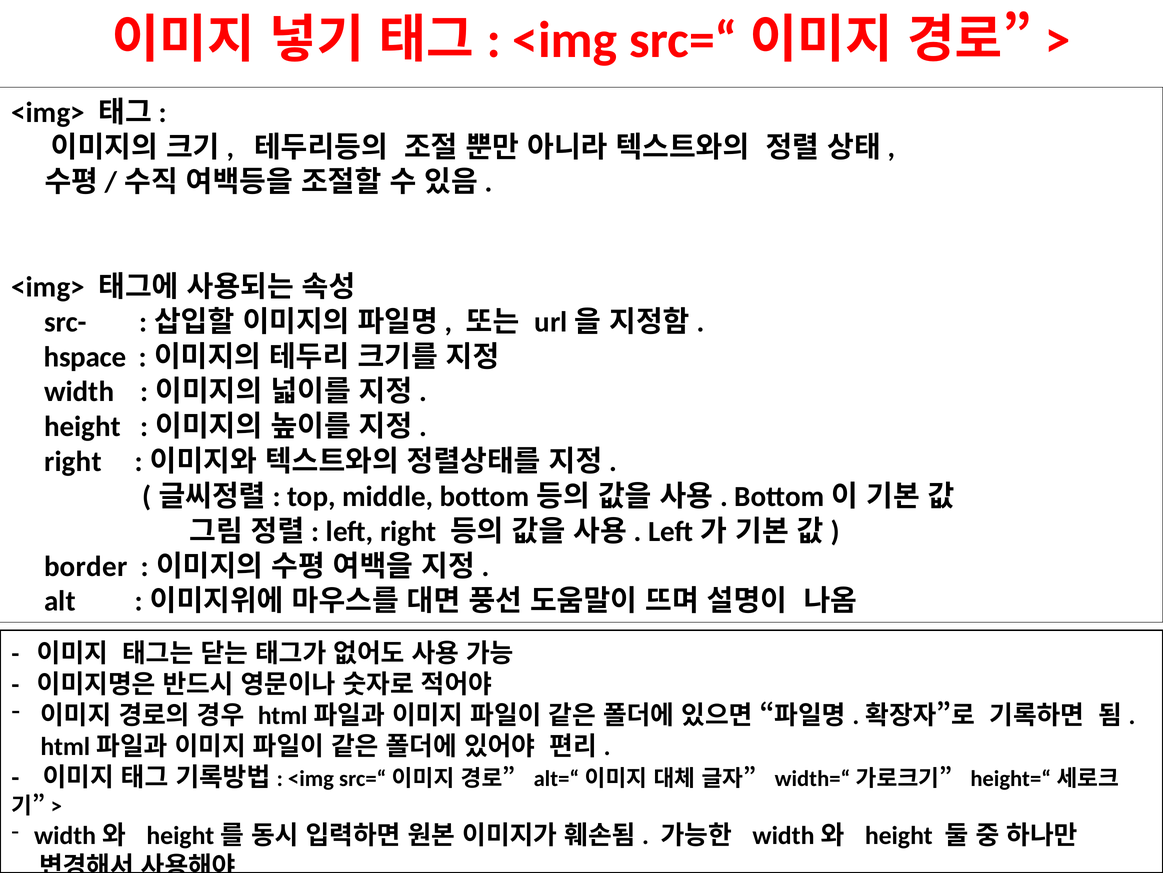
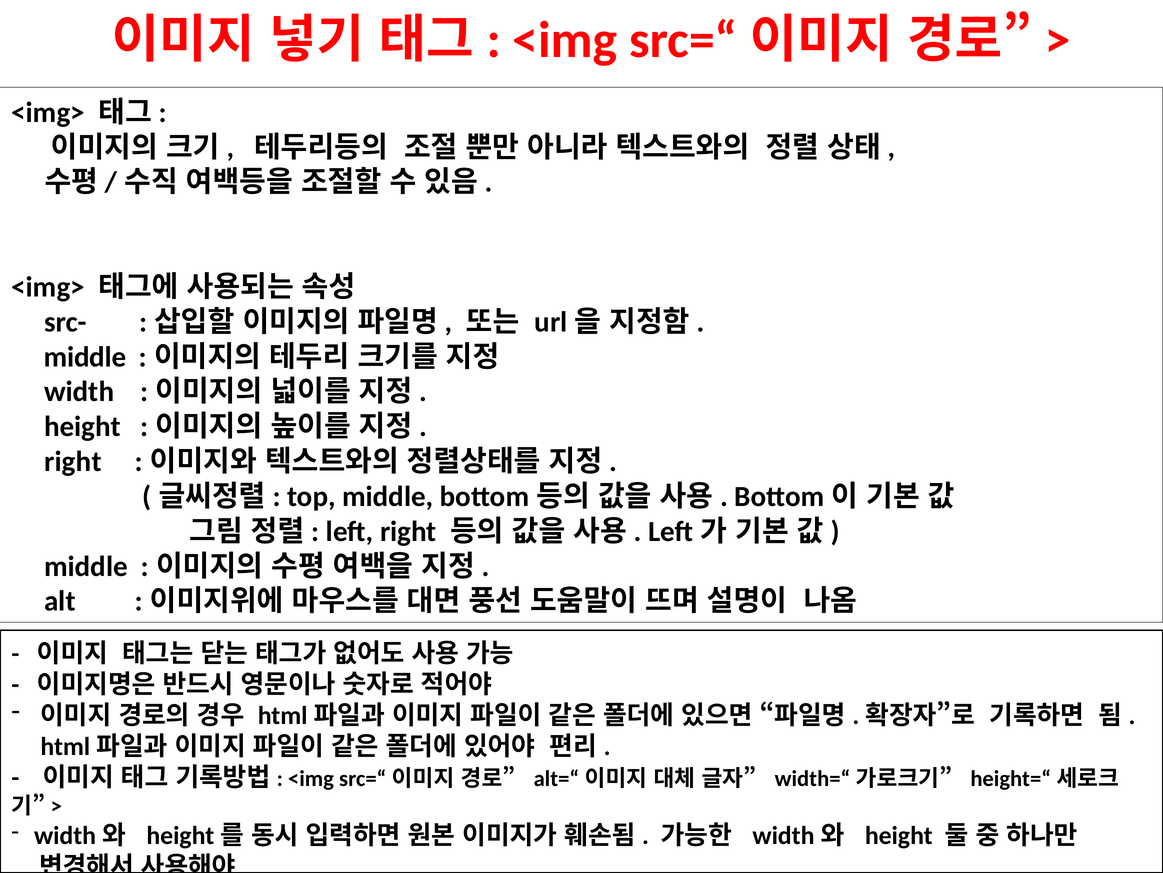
hspace at (85, 357): hspace -> middle
border at (86, 566): border -> middle
